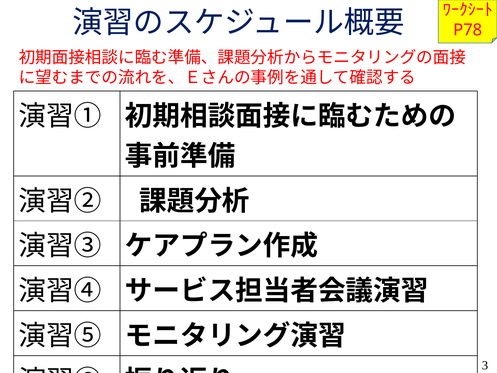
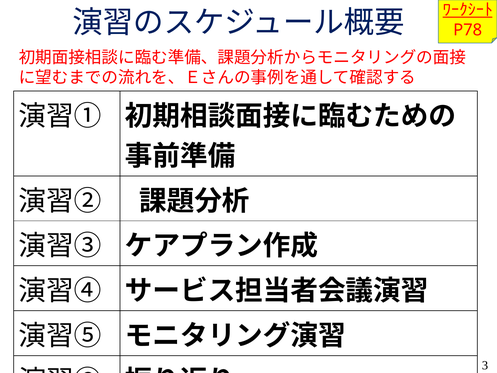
ﾜｰｸｼｰﾄ underline: none -> present
